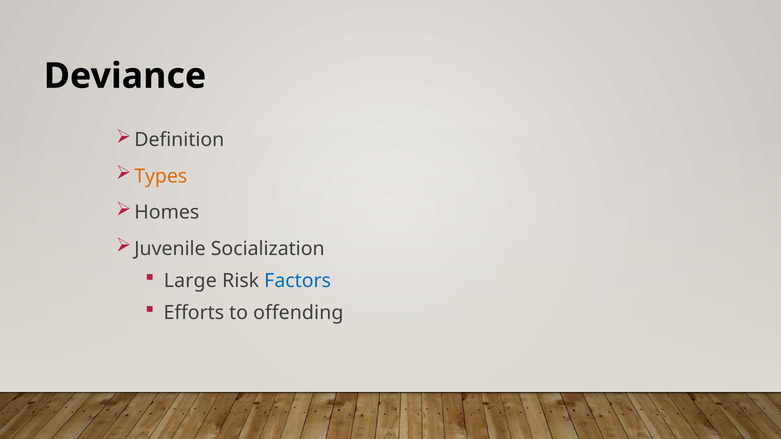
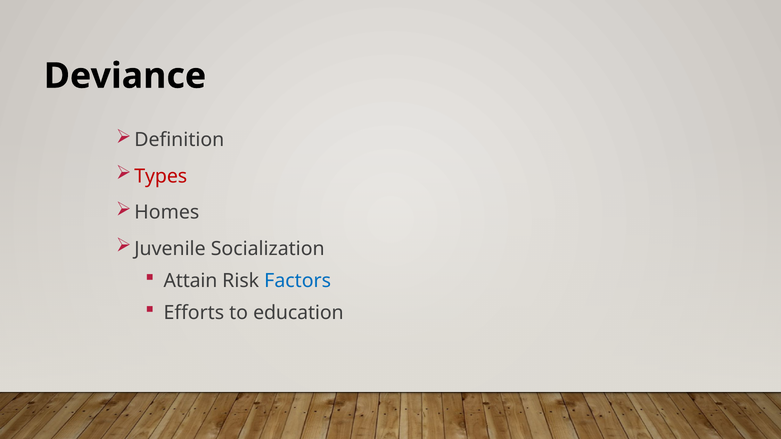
Types colour: orange -> red
Large: Large -> Attain
offending: offending -> education
